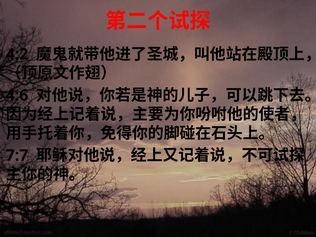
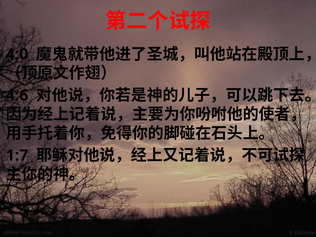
4:2: 4:2 -> 4:0
7:7: 7:7 -> 1:7
